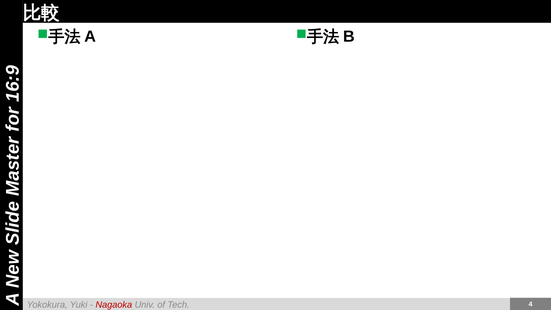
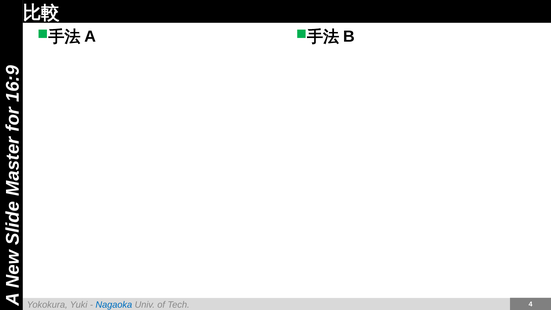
Nagaoka colour: red -> blue
